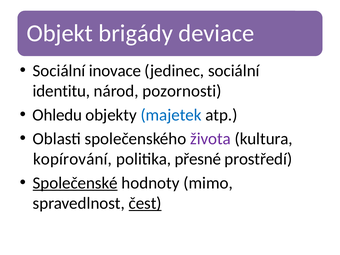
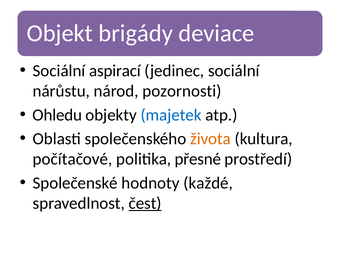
inovace: inovace -> aspirací
identitu: identitu -> nárůstu
života colour: purple -> orange
kopírování: kopírování -> počítačové
Společenské underline: present -> none
mimo: mimo -> každé
